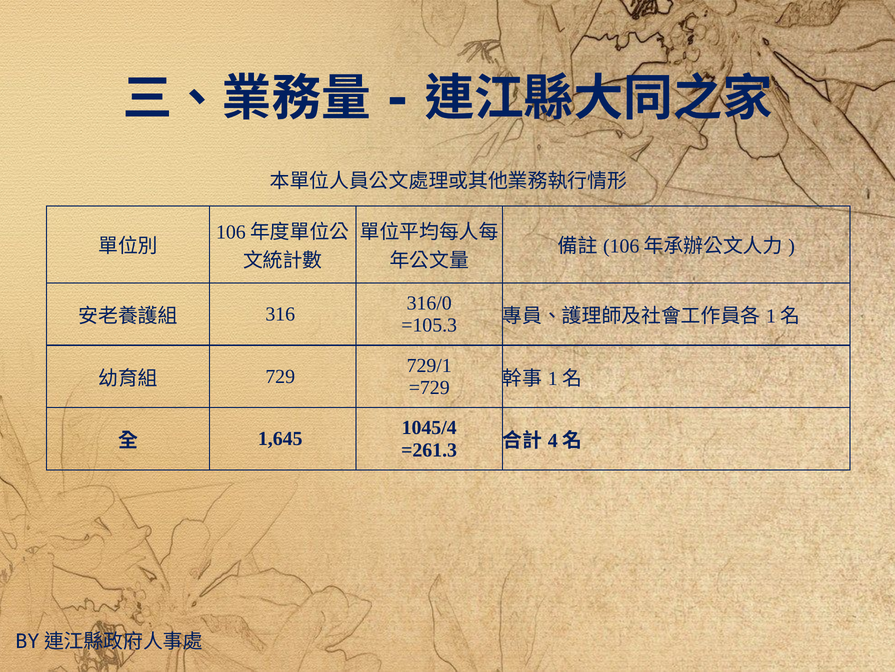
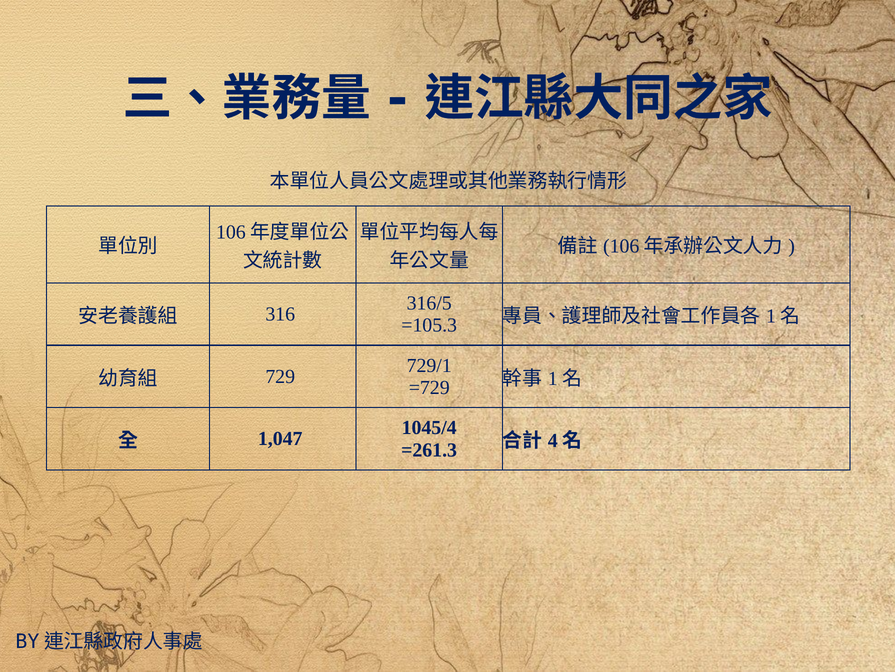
316/0: 316/0 -> 316/5
1,645: 1,645 -> 1,047
